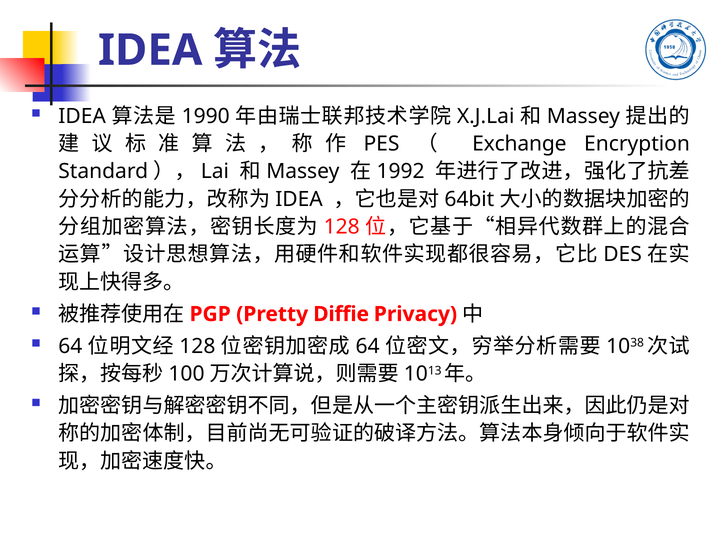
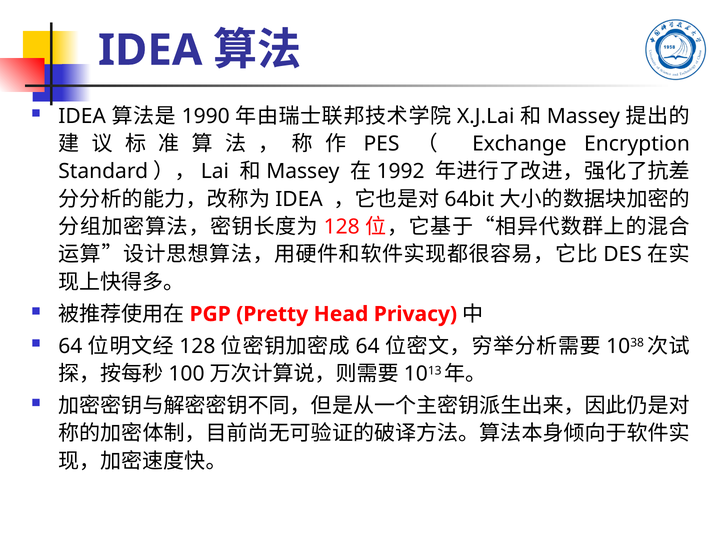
Diffie: Diffie -> Head
